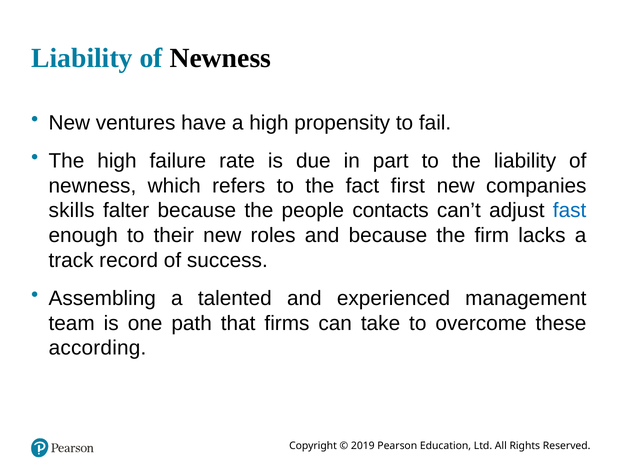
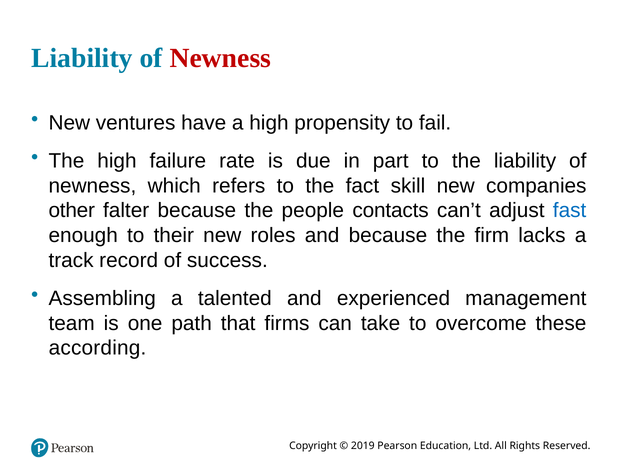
Newness at (220, 58) colour: black -> red
first: first -> skill
skills: skills -> other
